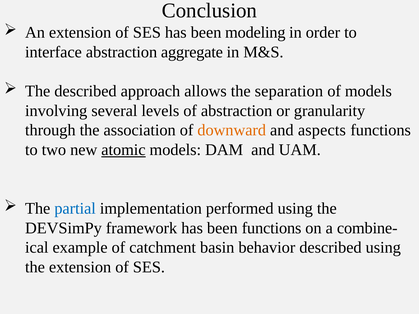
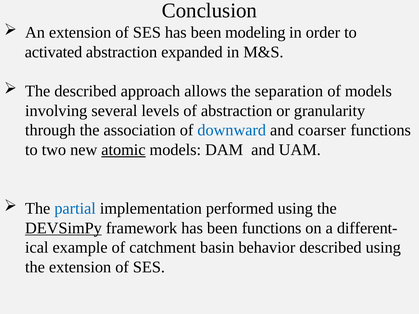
interface: interface -> activated
aggregate: aggregate -> expanded
downward colour: orange -> blue
aspects: aspects -> coarser
DEVSimPy underline: none -> present
combine-: combine- -> different-
